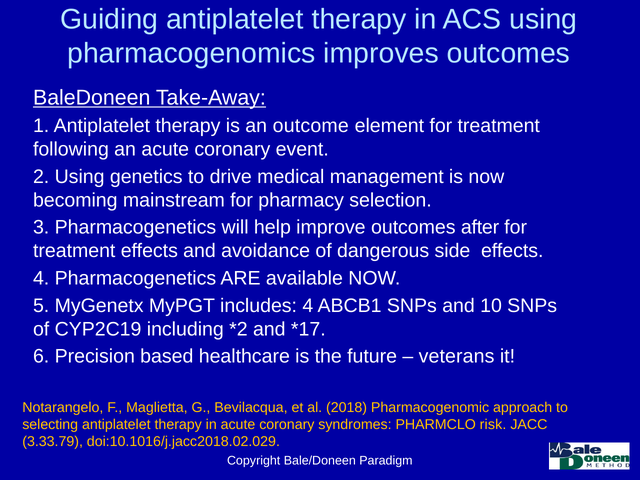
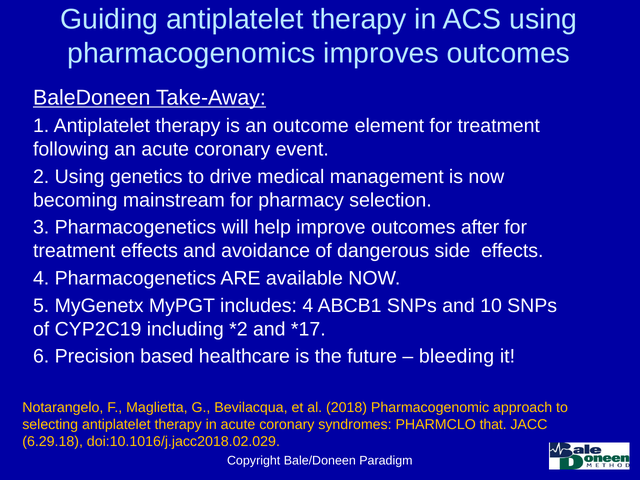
veterans: veterans -> bleeding
risk: risk -> that
3.33.79: 3.33.79 -> 6.29.18
